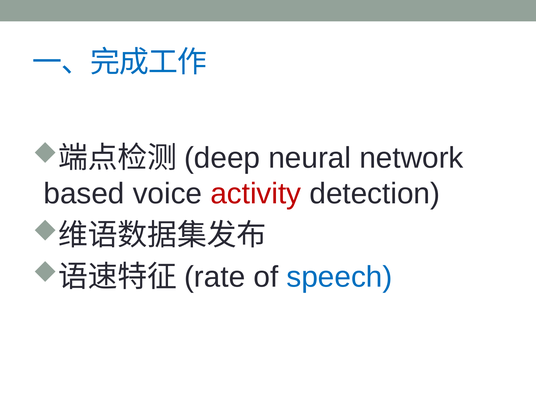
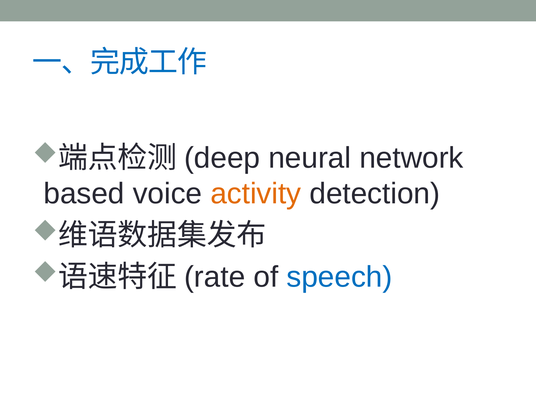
activity colour: red -> orange
